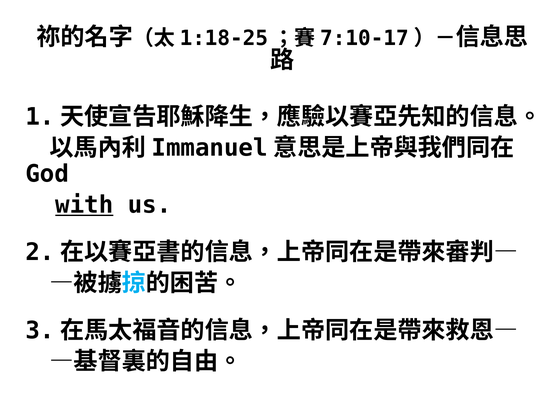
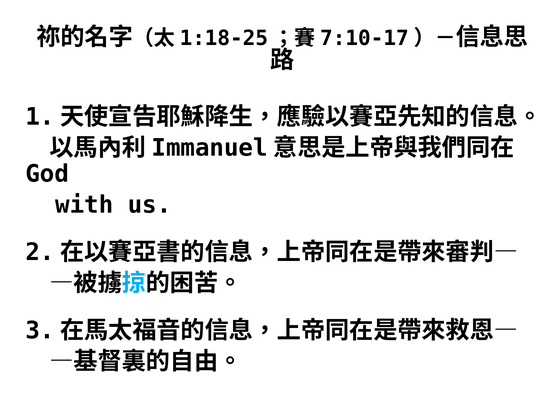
with underline: present -> none
